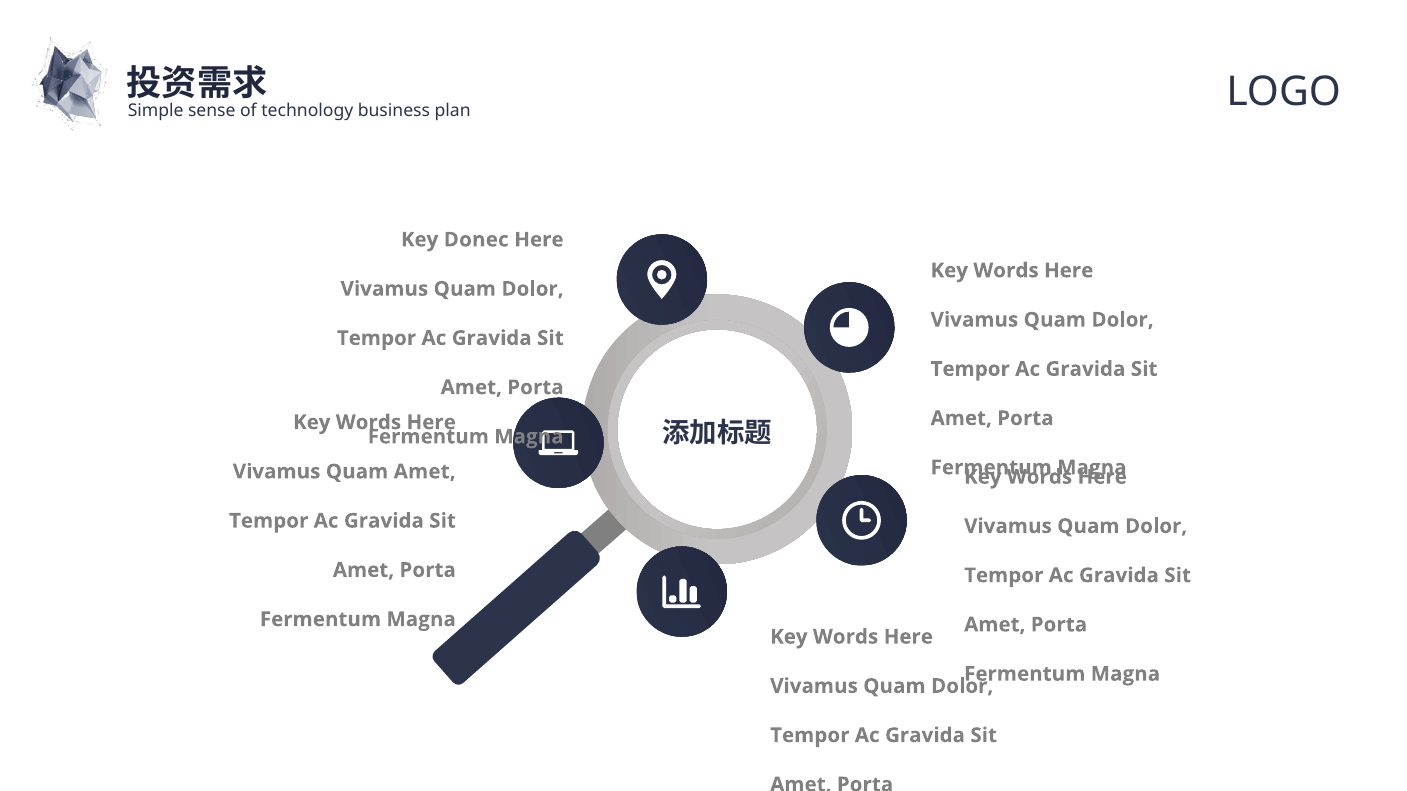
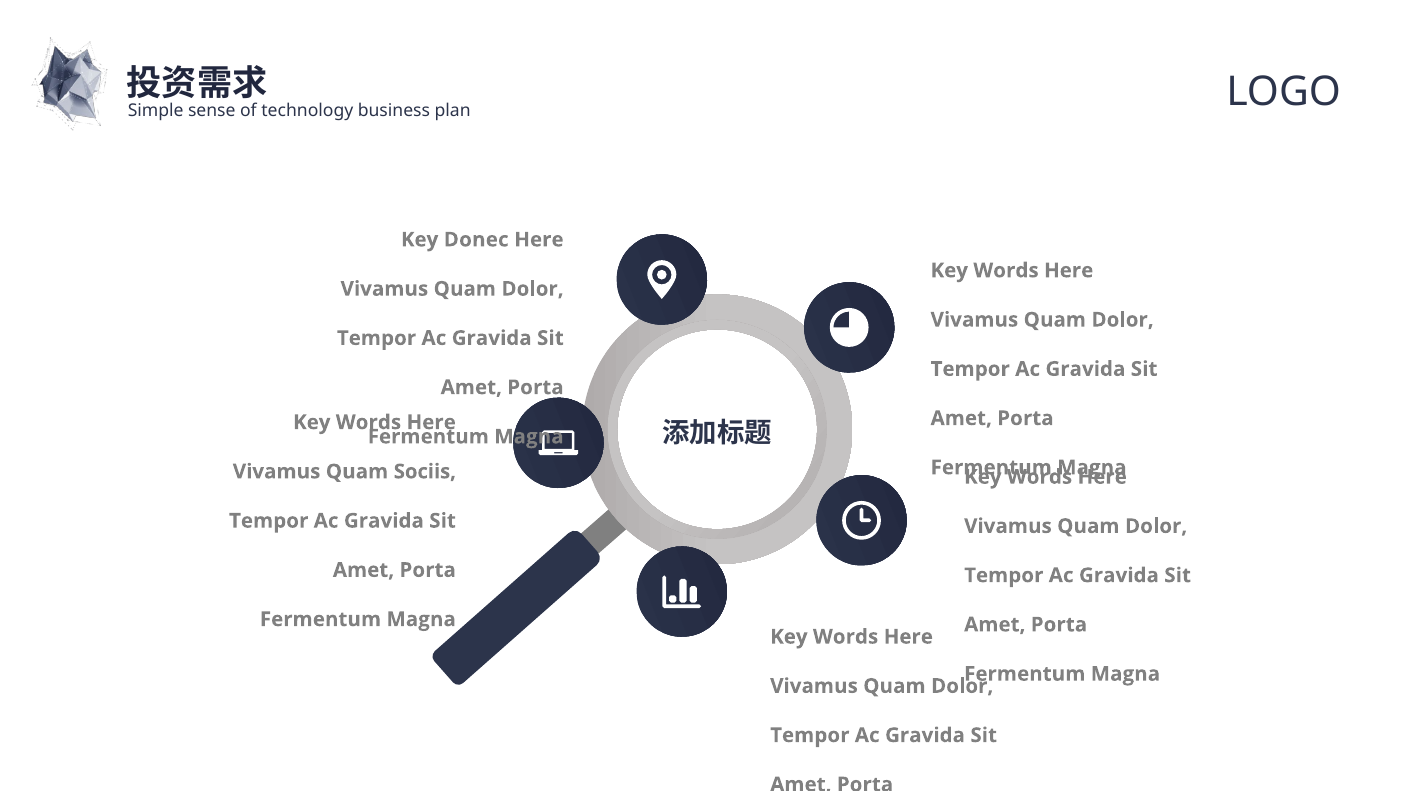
Quam Amet: Amet -> Sociis
